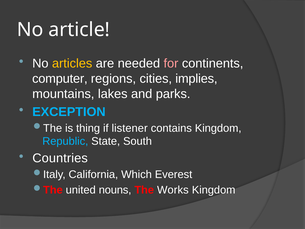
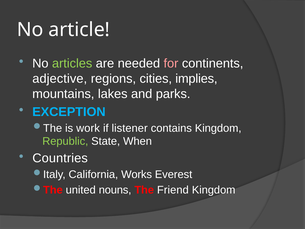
articles colour: yellow -> light green
computer: computer -> adjective
thing: thing -> work
Republic colour: light blue -> light green
South: South -> When
Which: Which -> Works
Works: Works -> Friend
